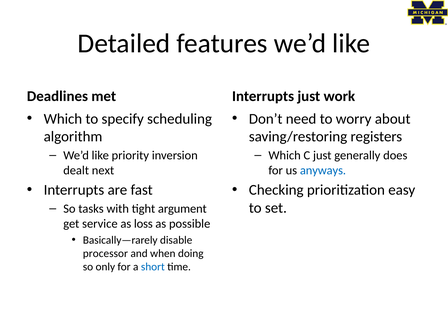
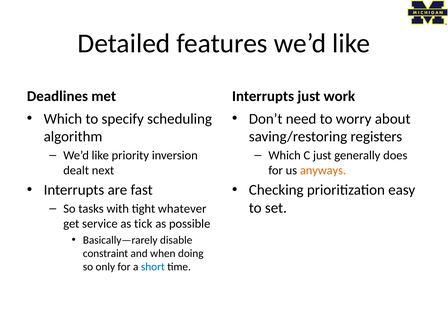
anyways colour: blue -> orange
argument: argument -> whatever
loss: loss -> tick
processor: processor -> constraint
